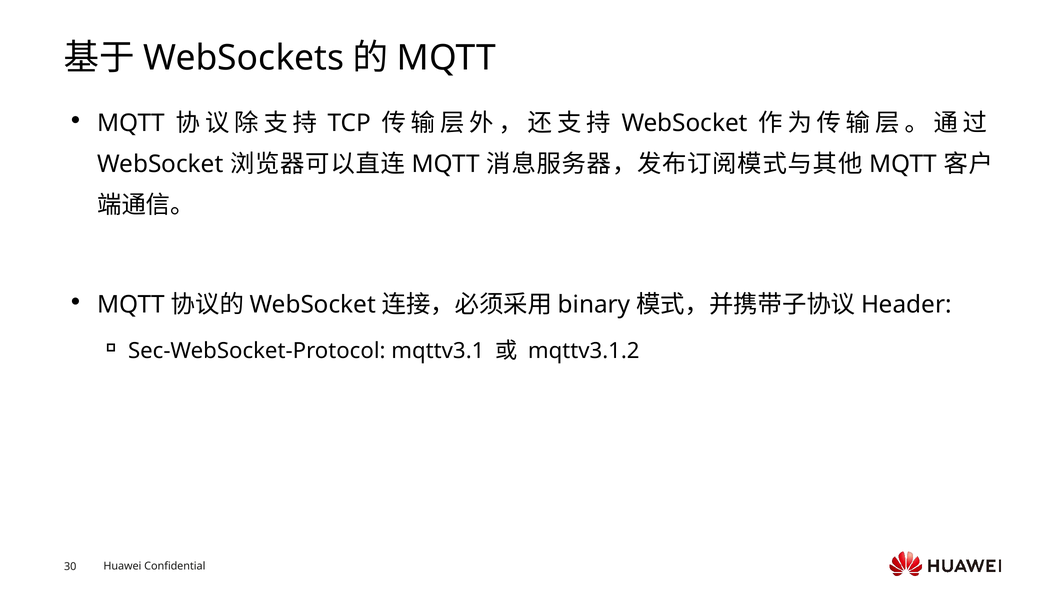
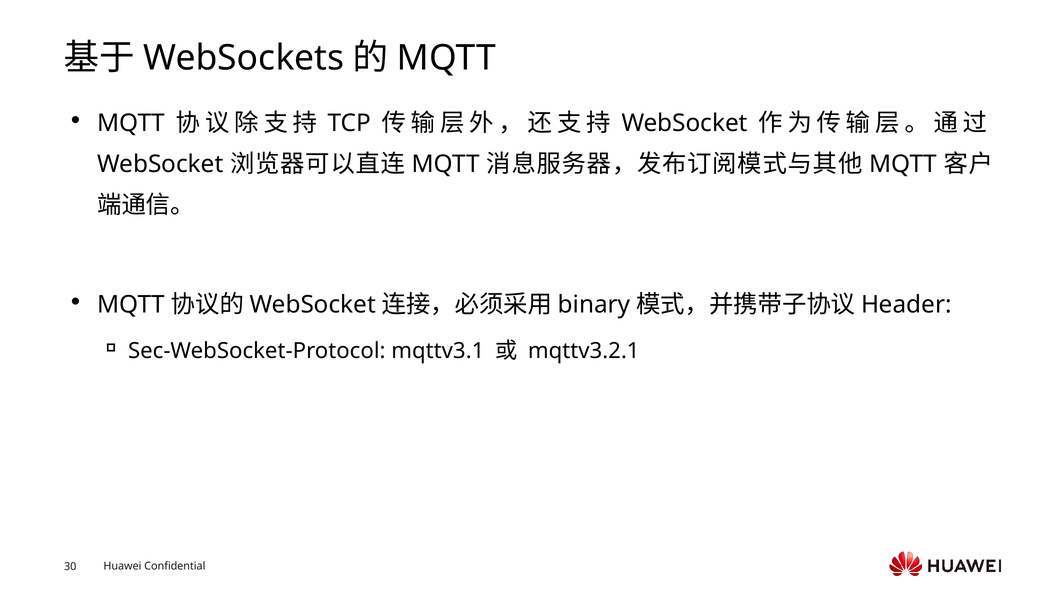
mqttv3.1.2: mqttv3.1.2 -> mqttv3.2.1
